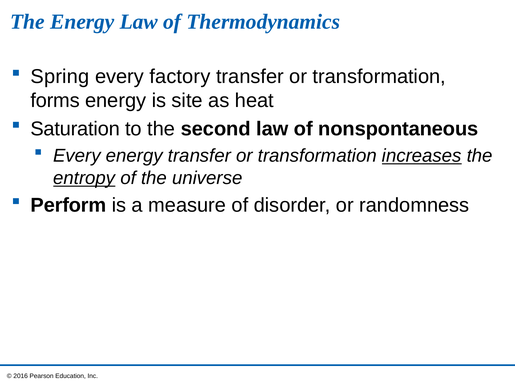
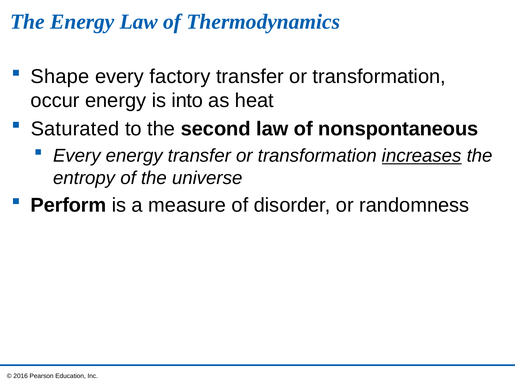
Spring: Spring -> Shape
forms: forms -> occur
site: site -> into
Saturation: Saturation -> Saturated
entropy underline: present -> none
